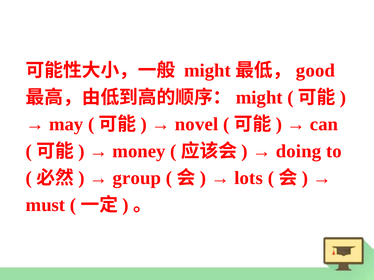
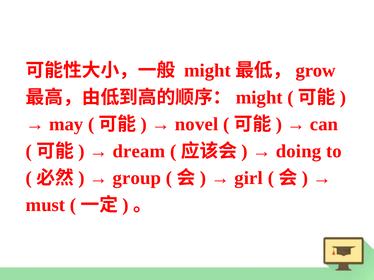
good: good -> grow
money: money -> dream
lots: lots -> girl
